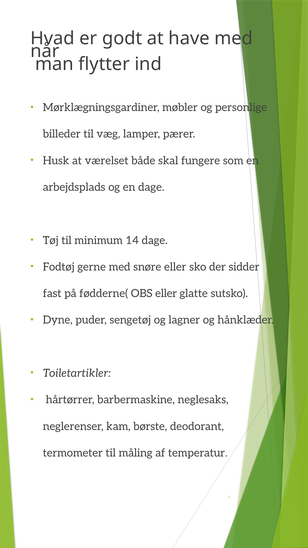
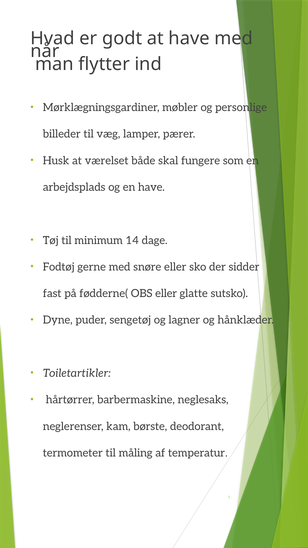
en dage: dage -> have
